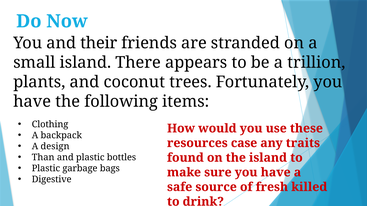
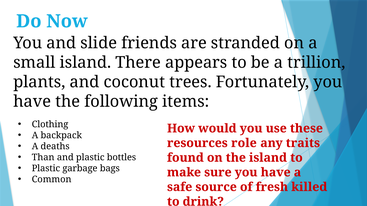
their: their -> slide
case: case -> role
design: design -> deaths
Digestive: Digestive -> Common
